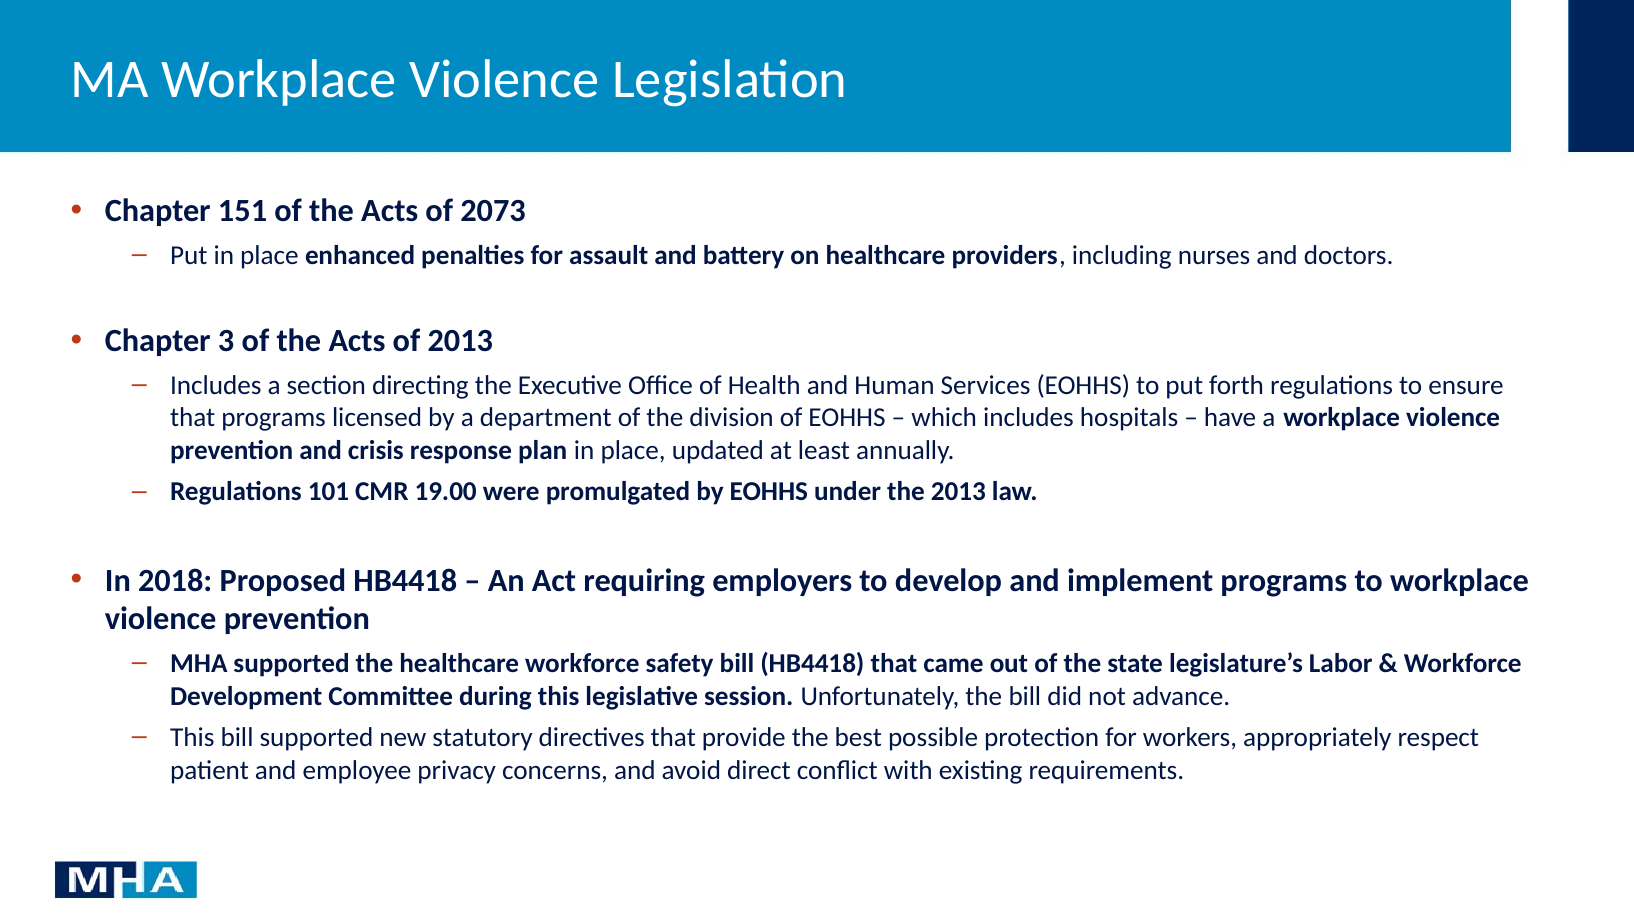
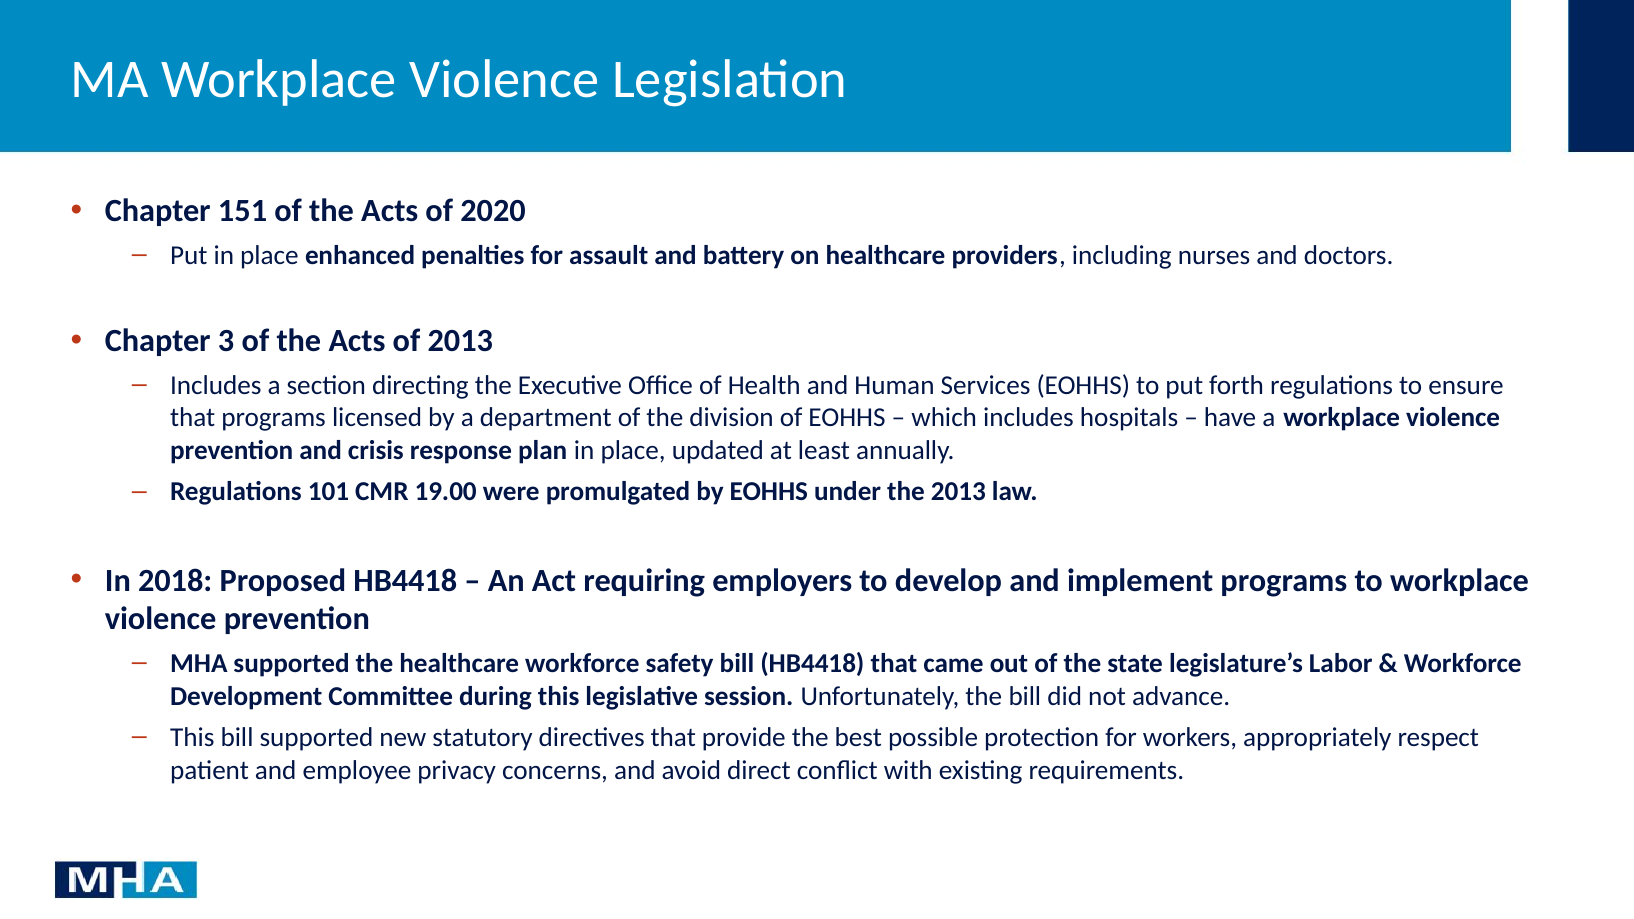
2073: 2073 -> 2020
